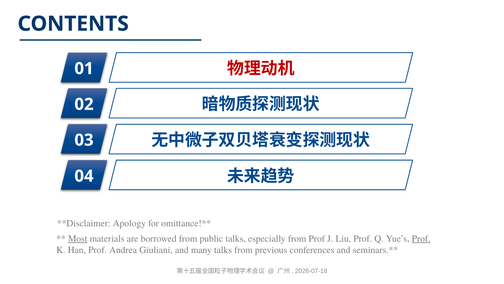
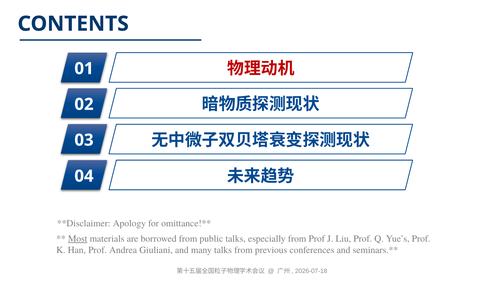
Prof at (421, 238) underline: present -> none
